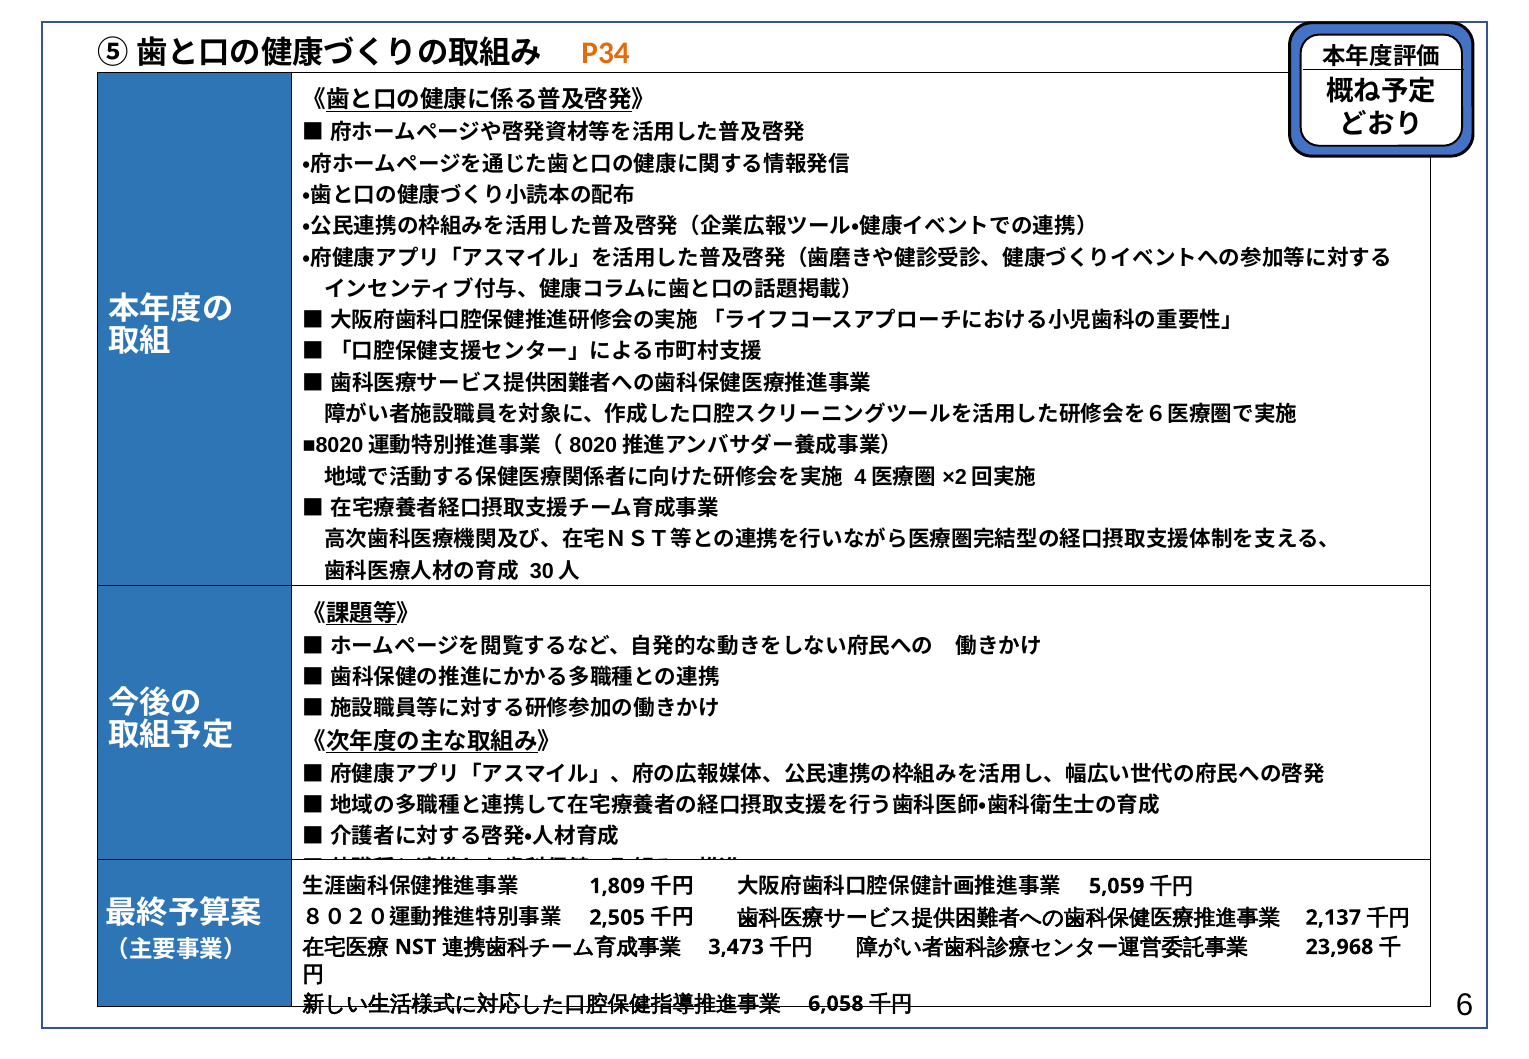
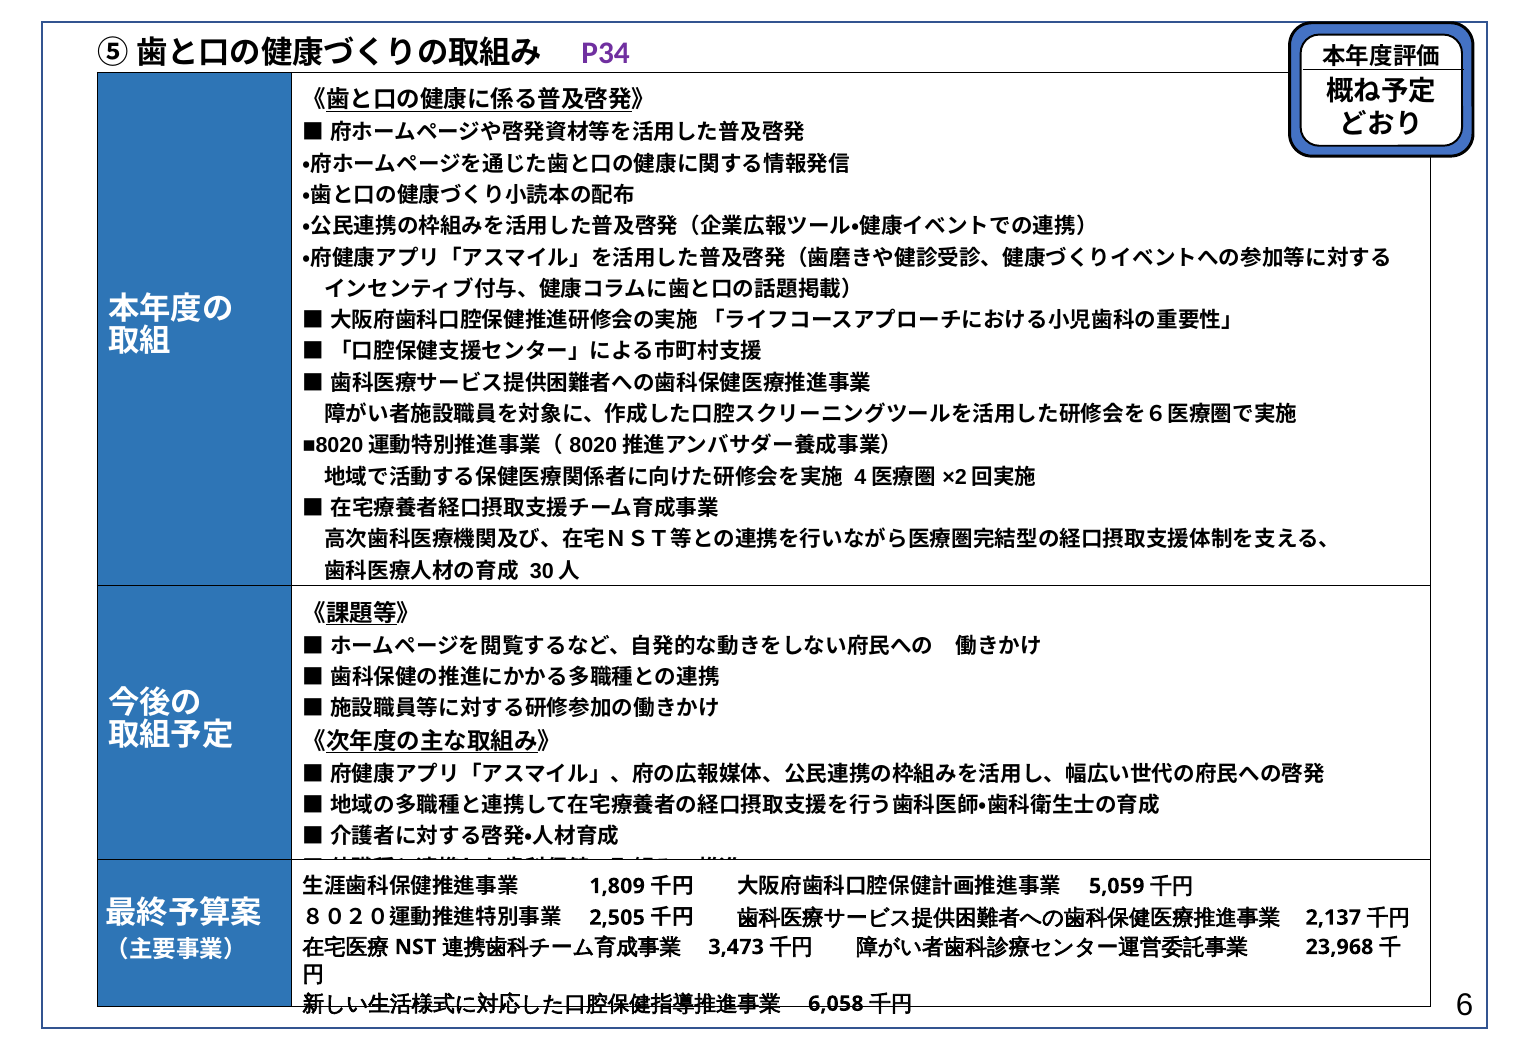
P34 colour: orange -> purple
